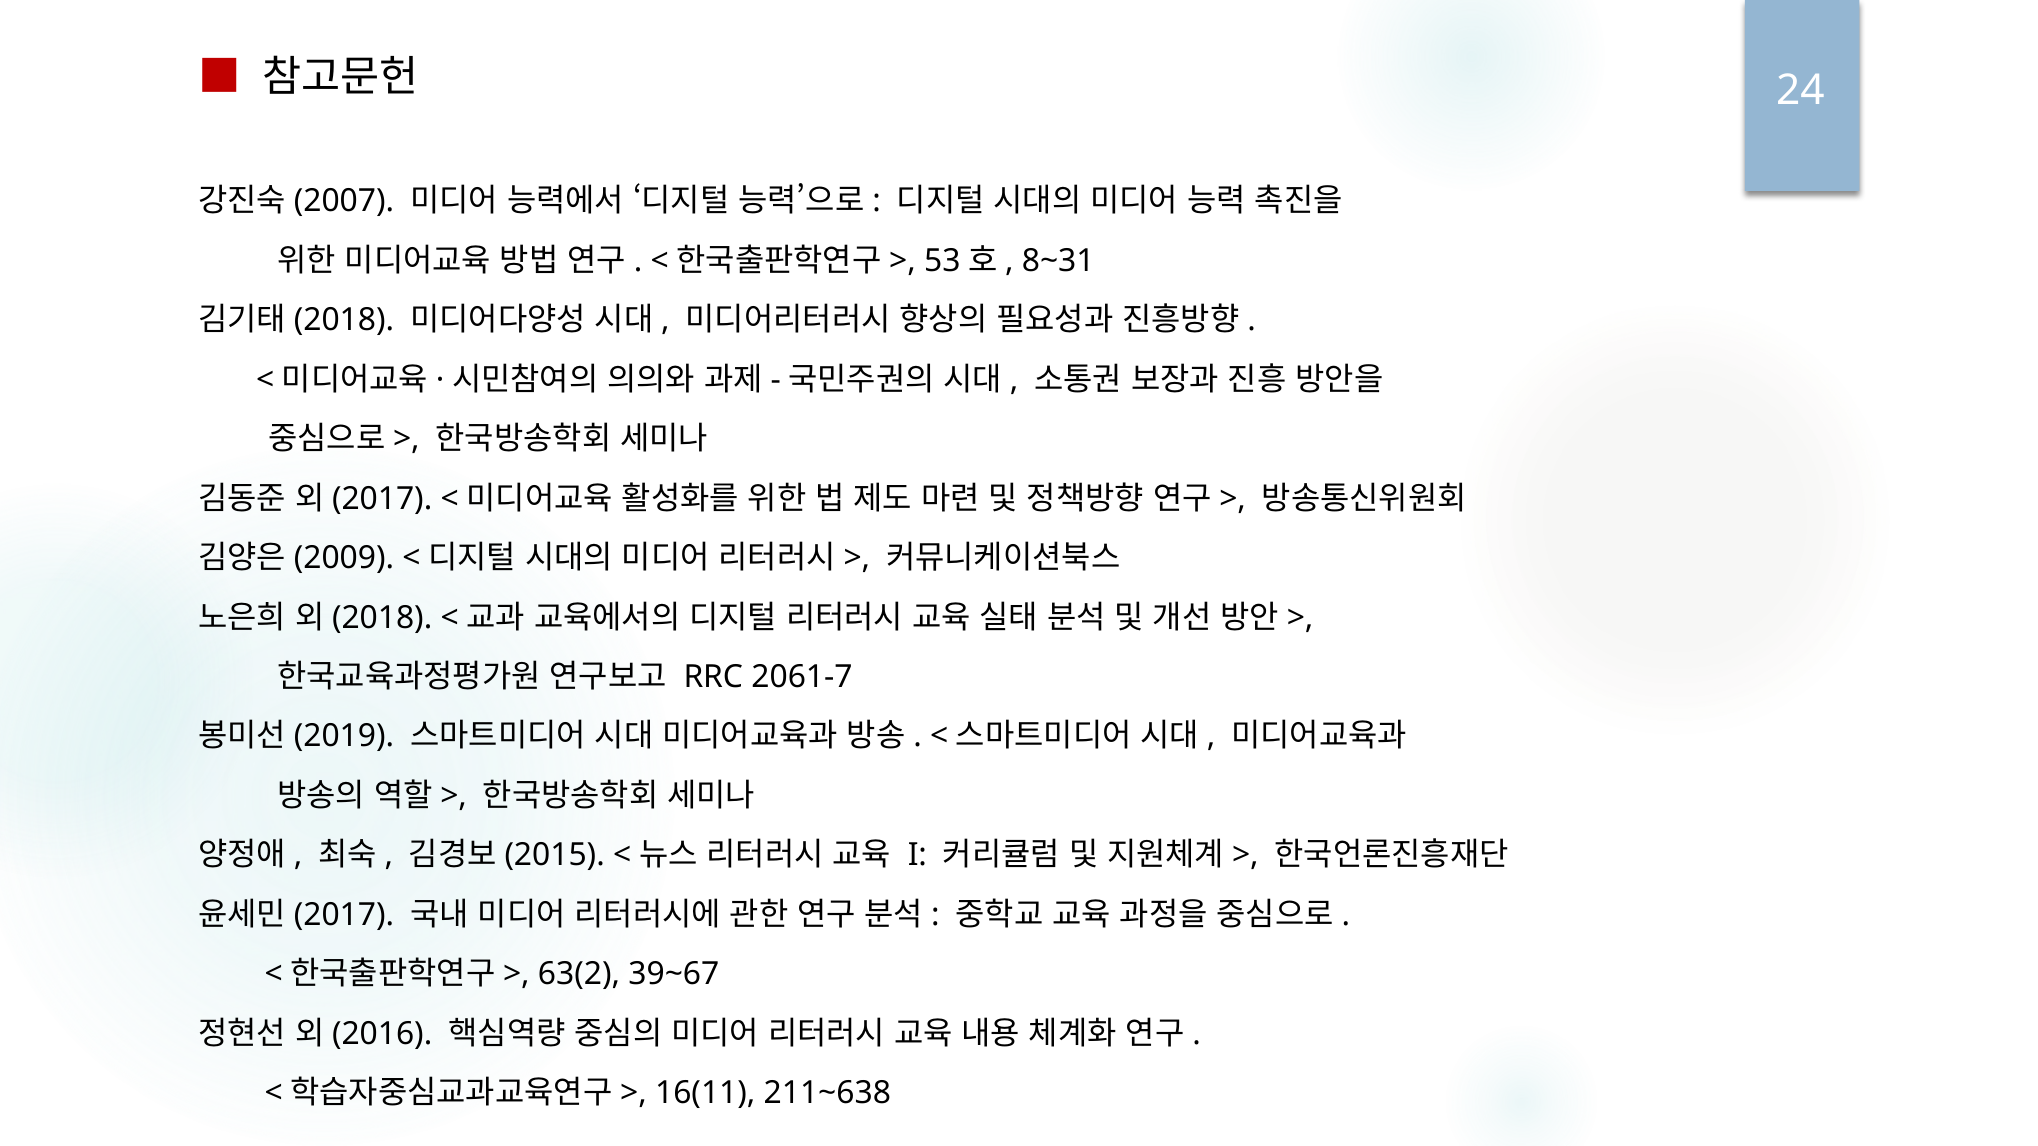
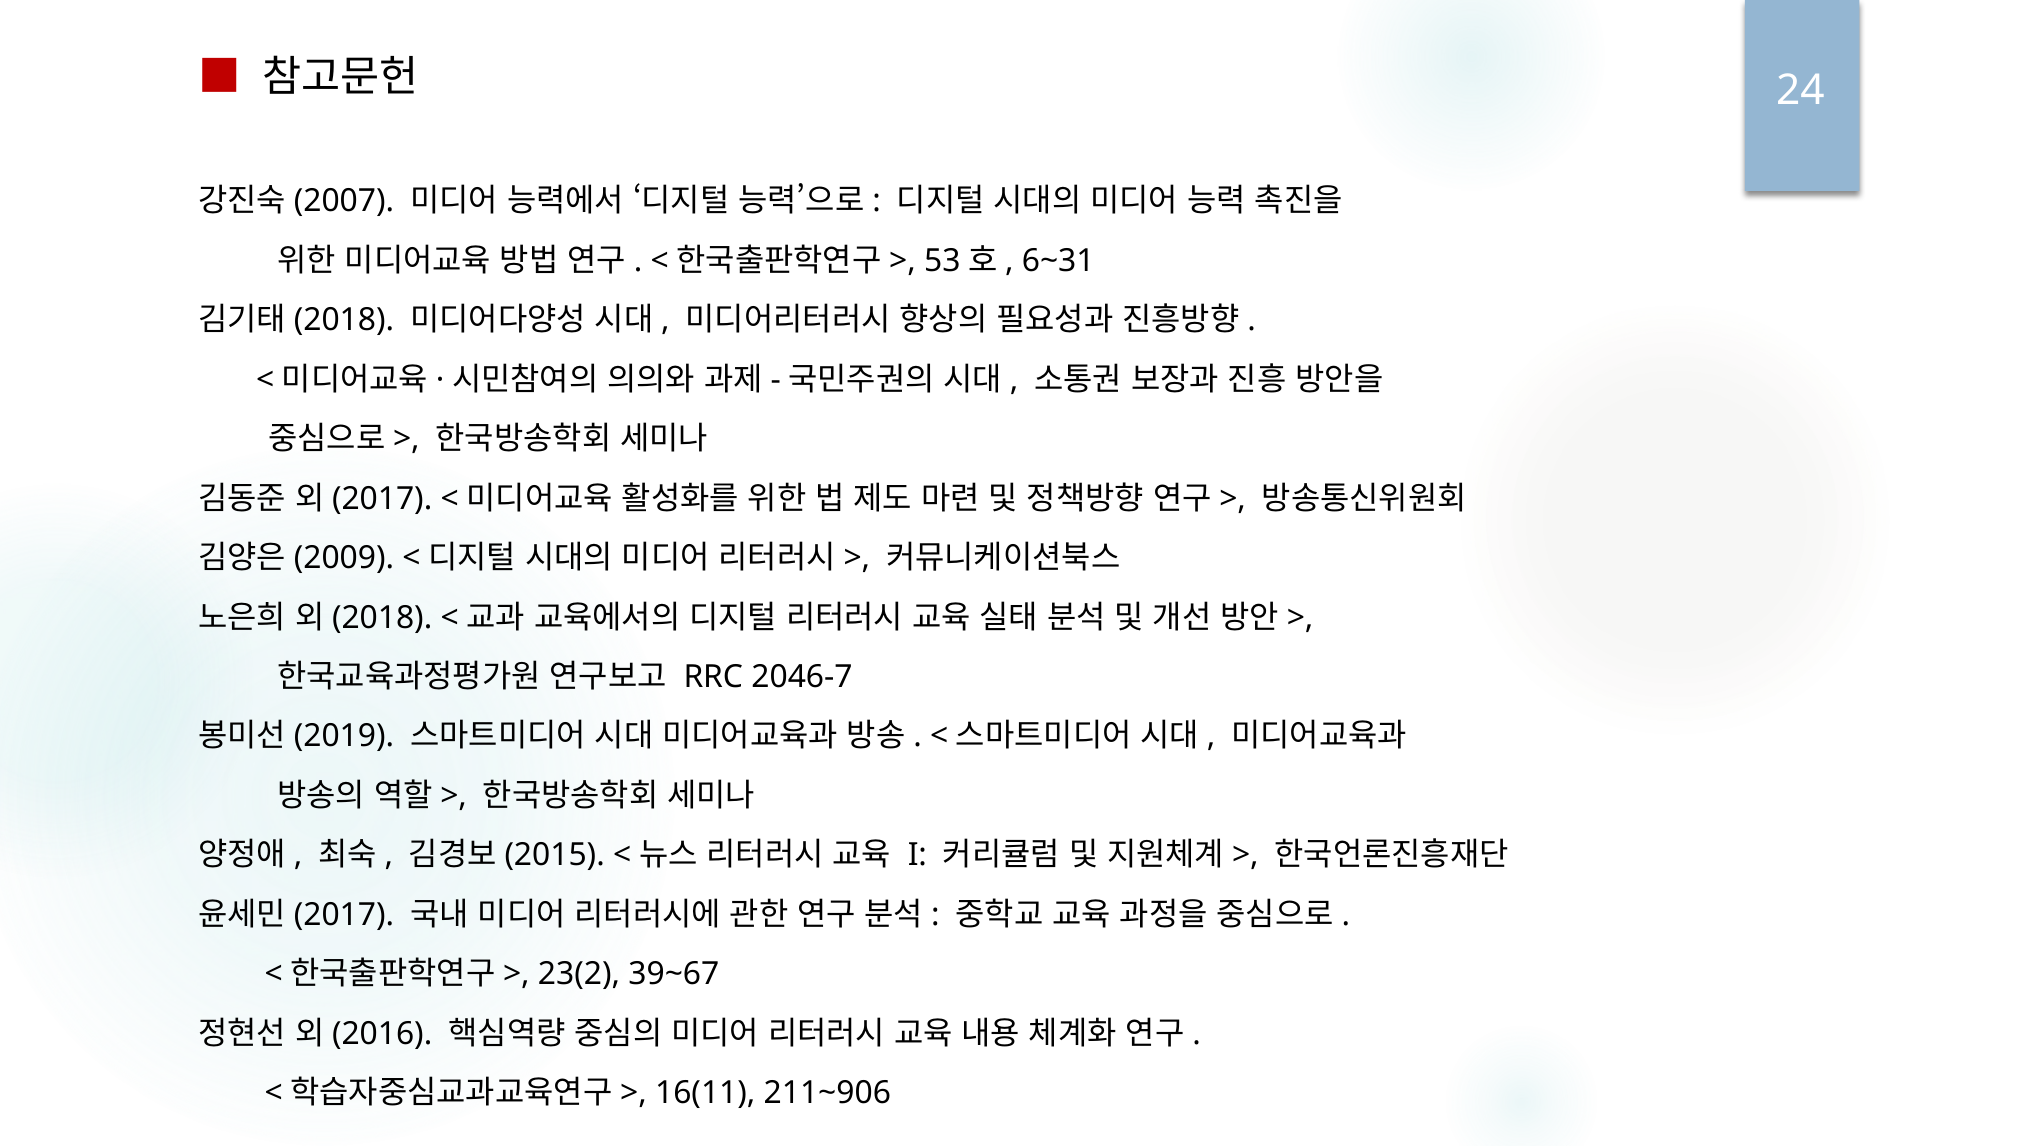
8~31: 8~31 -> 6~31
2061-7: 2061-7 -> 2046-7
63(2: 63(2 -> 23(2
211~638: 211~638 -> 211~906
